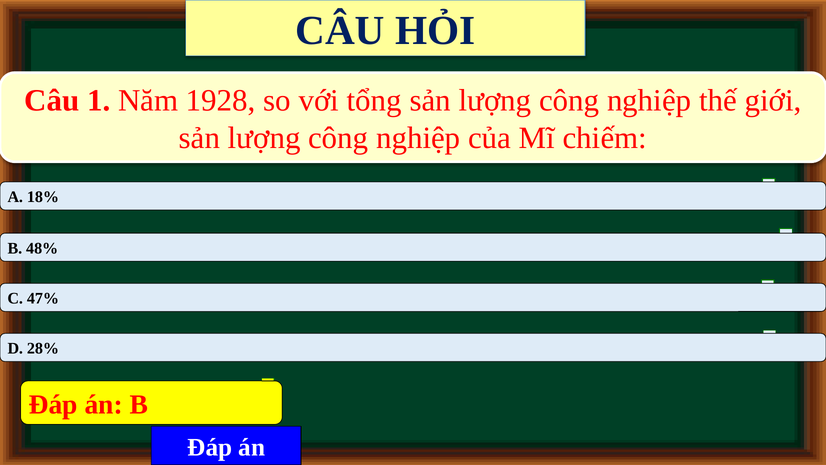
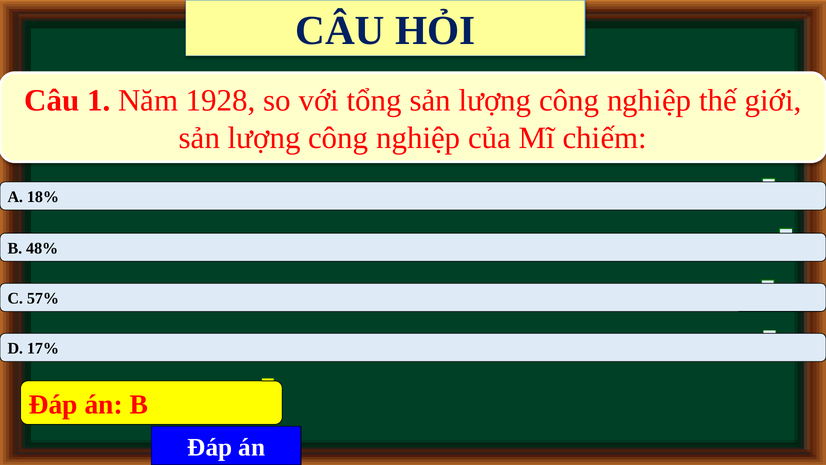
47%: 47% -> 57%
28%: 28% -> 17%
